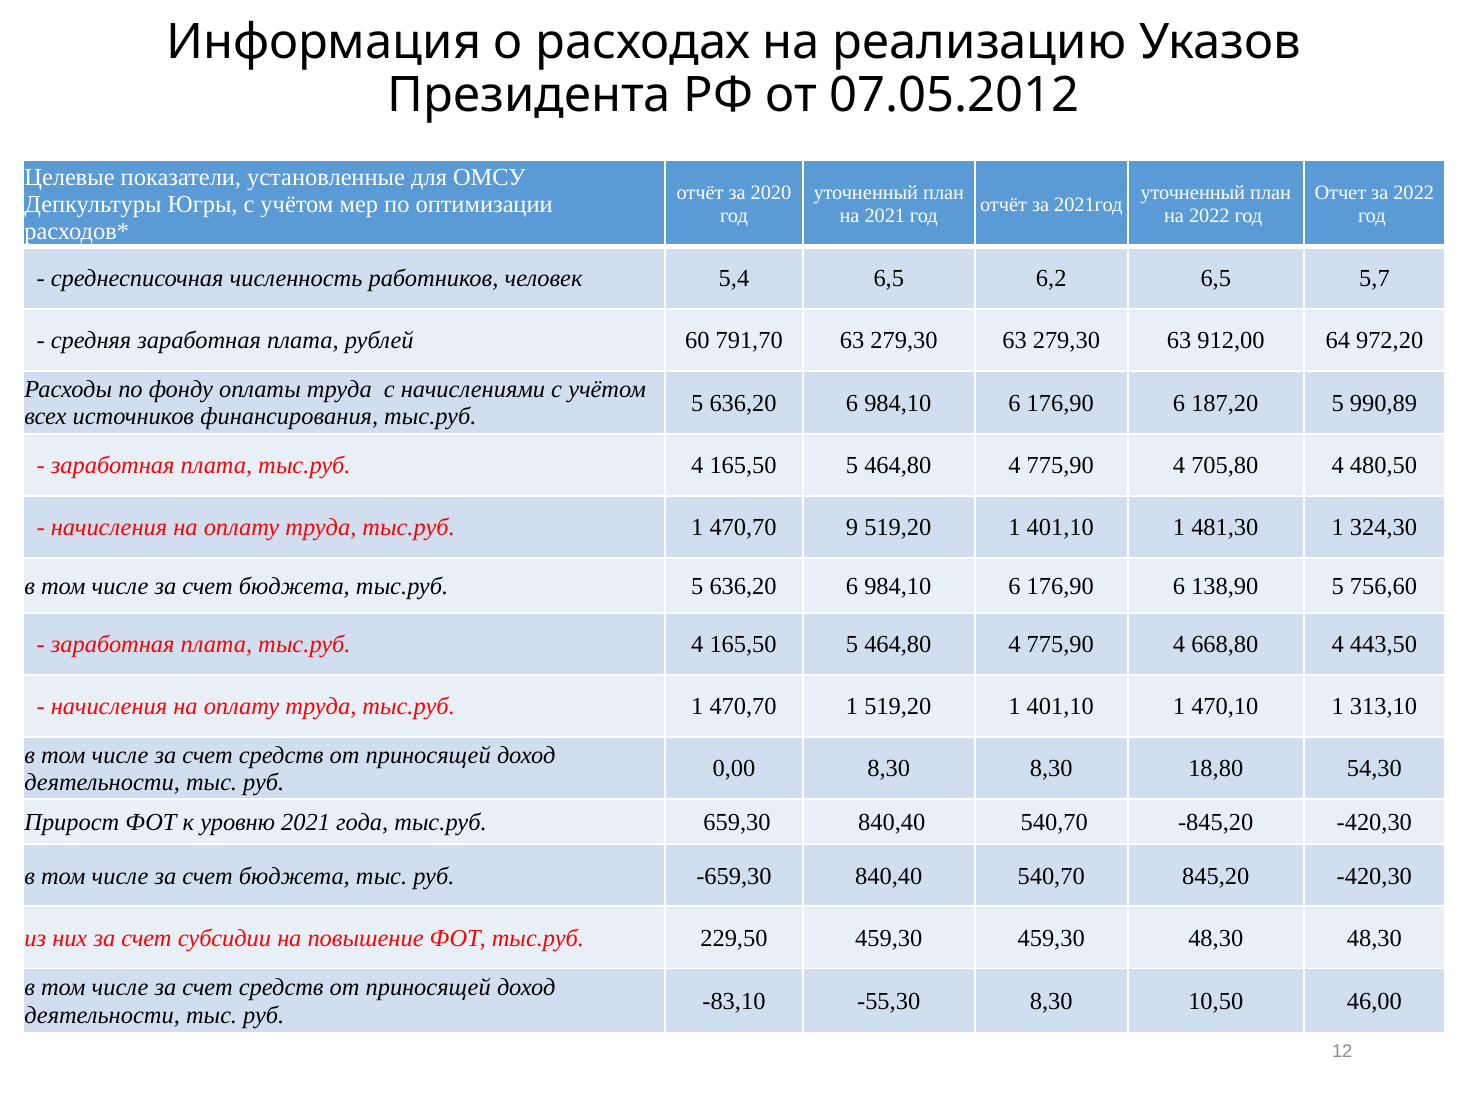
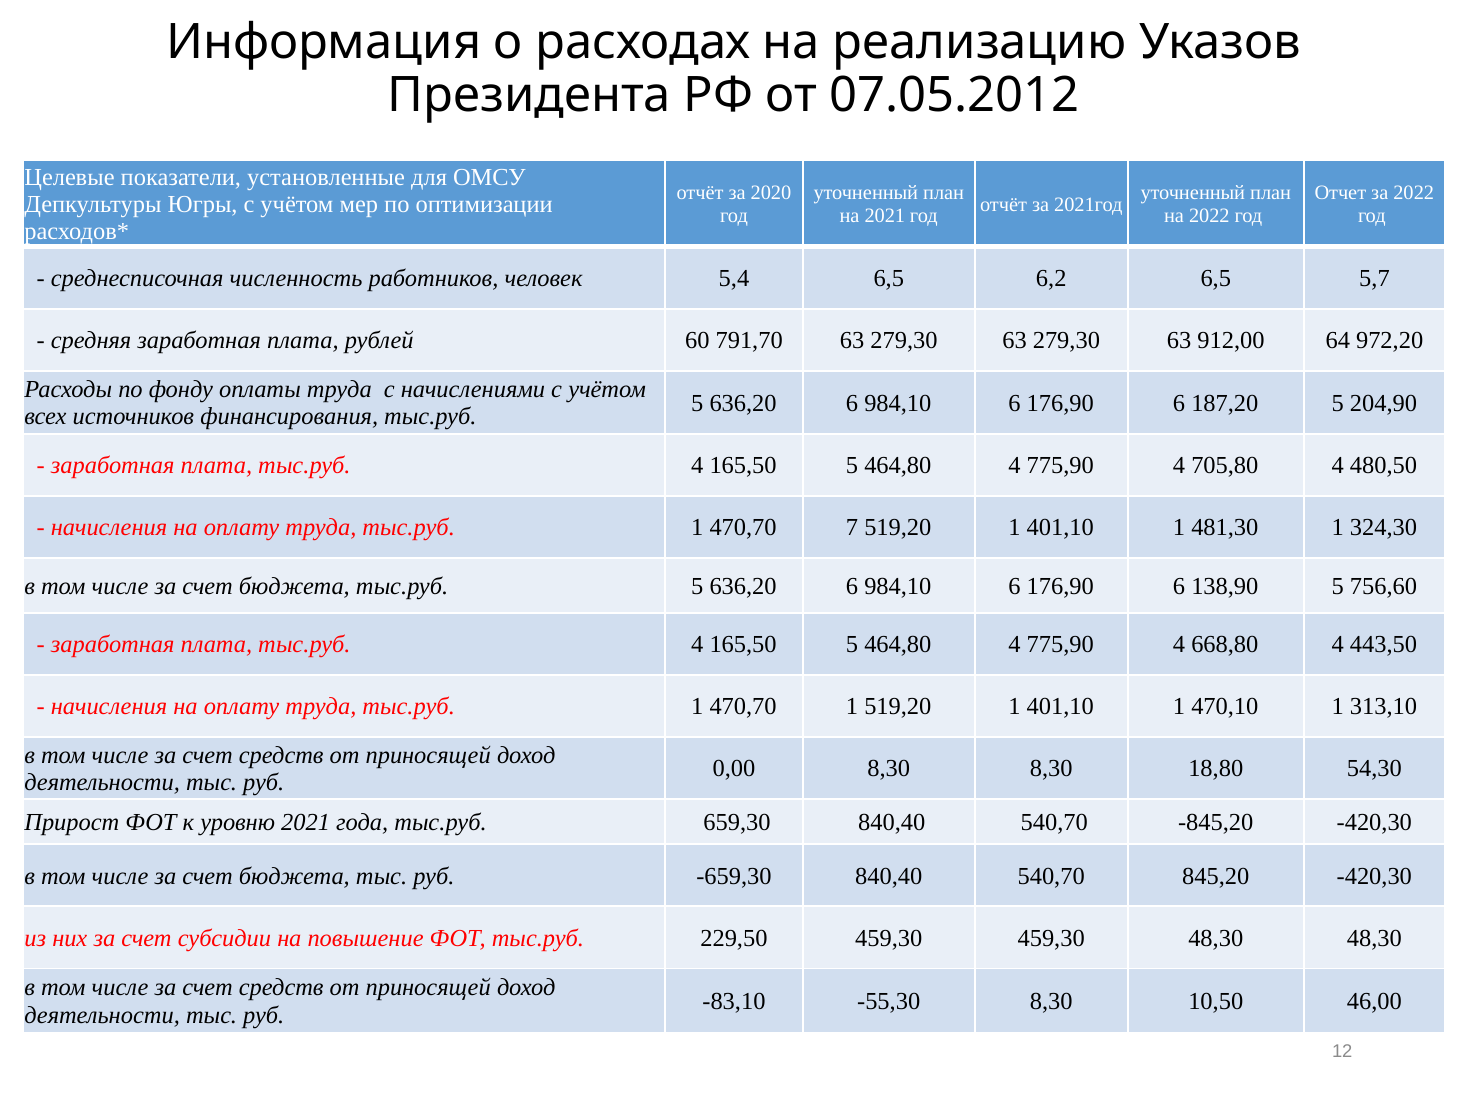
990,89: 990,89 -> 204,90
9: 9 -> 7
